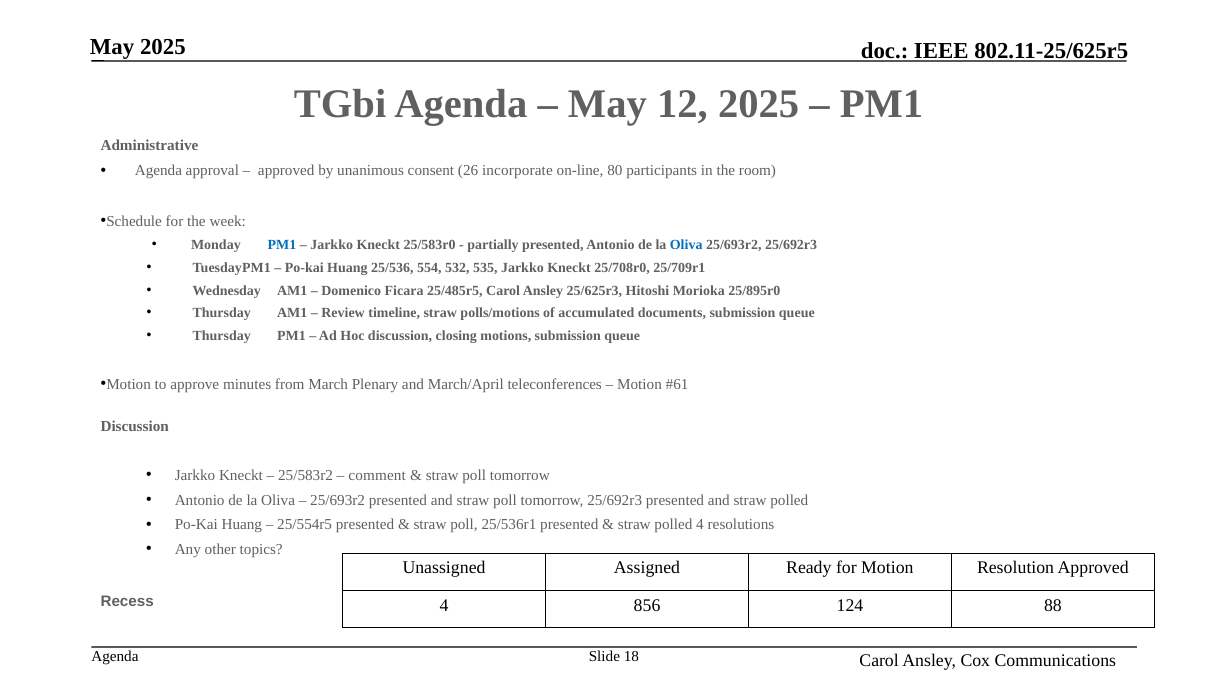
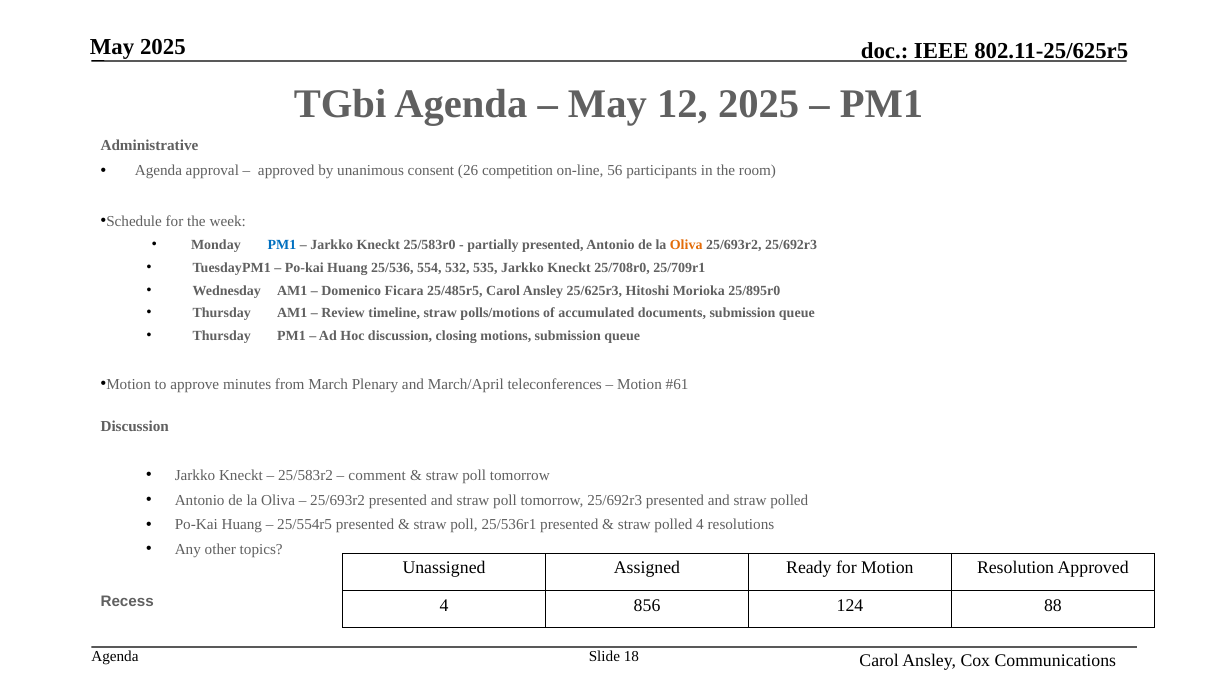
incorporate: incorporate -> competition
80: 80 -> 56
Oliva at (686, 245) colour: blue -> orange
